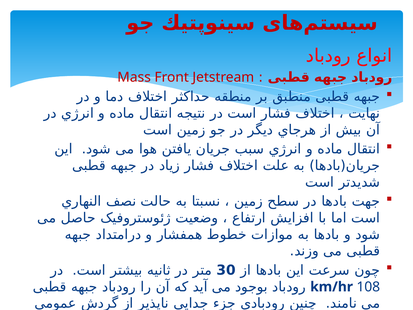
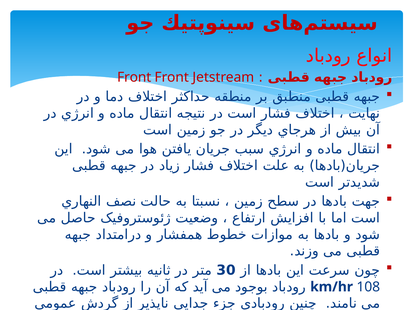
Mass at (134, 77): Mass -> Front
